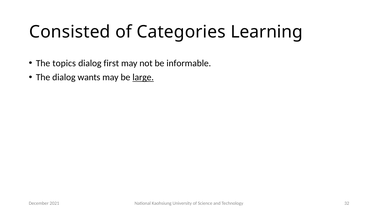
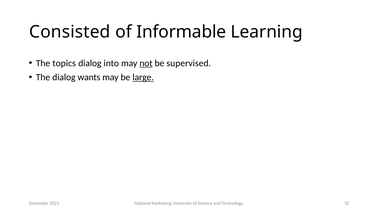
Categories: Categories -> Informable
first: first -> into
not underline: none -> present
informable: informable -> supervised
